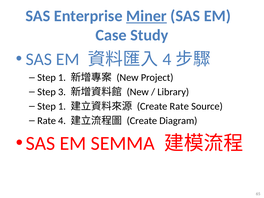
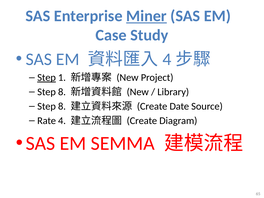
Step at (47, 78) underline: none -> present
3 at (62, 92): 3 -> 8
1 at (62, 106): 1 -> 8
Create Rate: Rate -> Date
